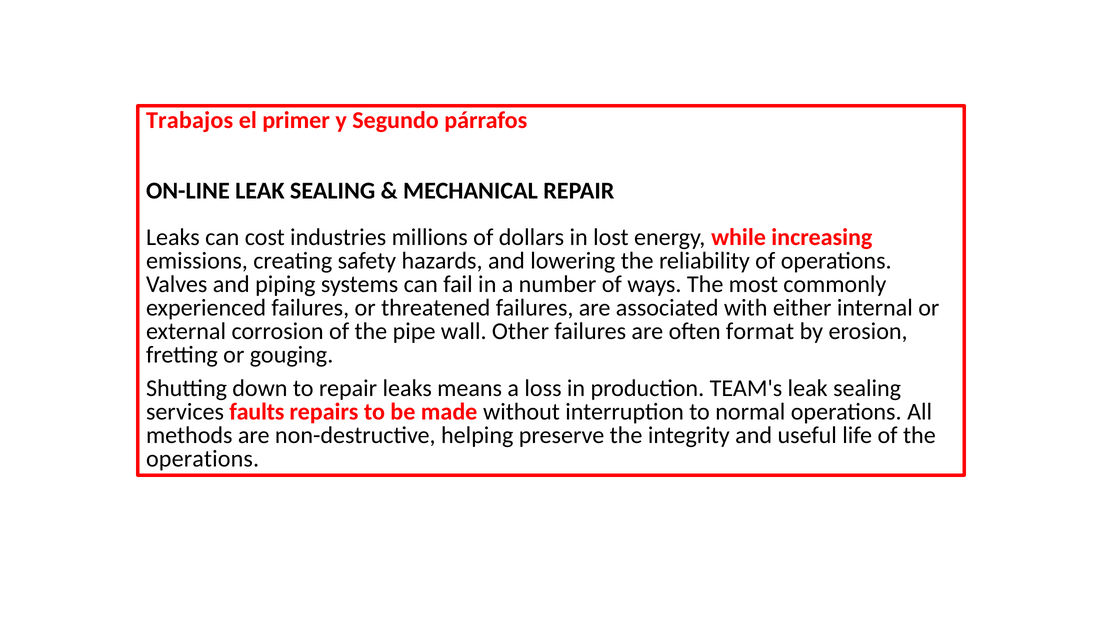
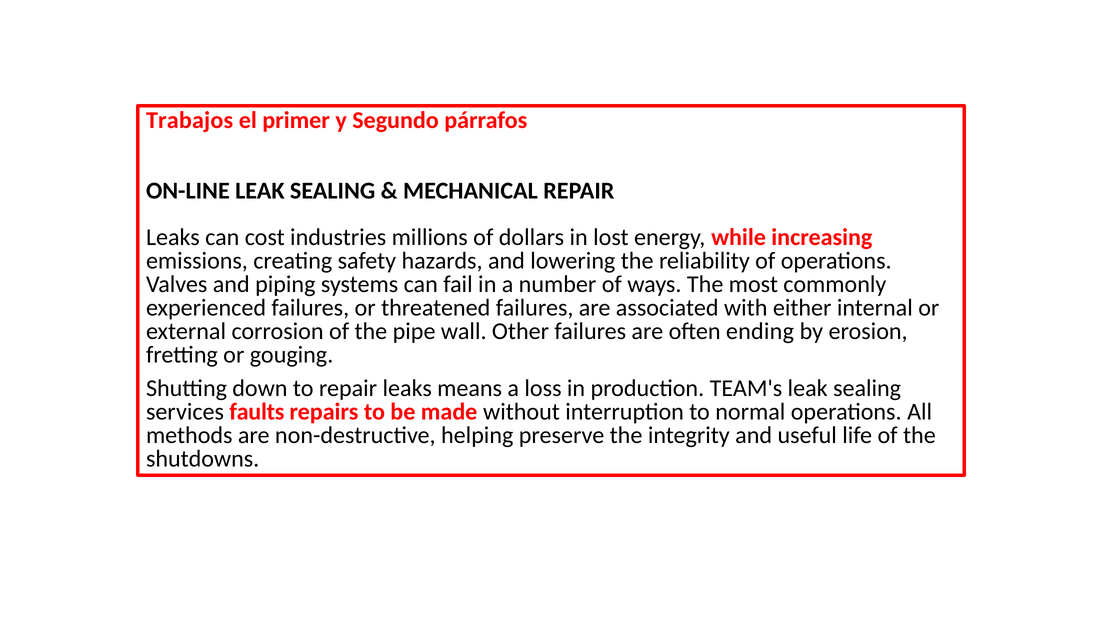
format: format -> ending
operations at (203, 459): operations -> shutdowns
